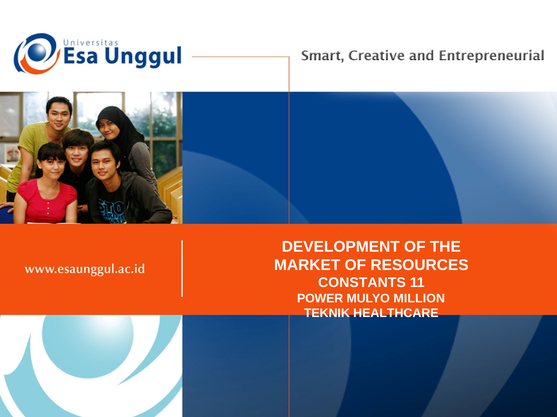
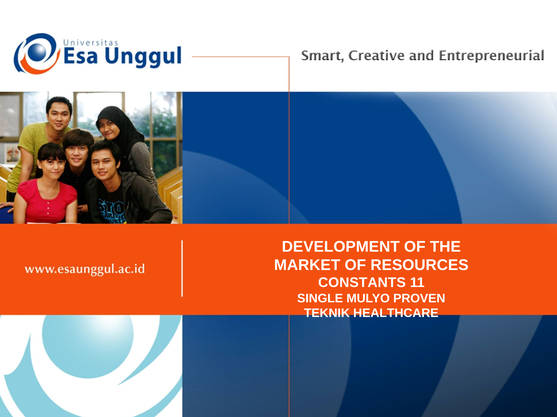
POWER: POWER -> SINGLE
MILLION: MILLION -> PROVEN
